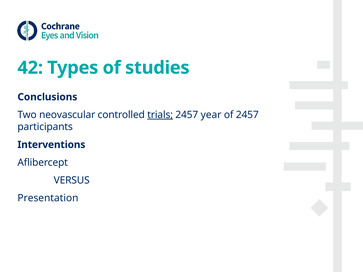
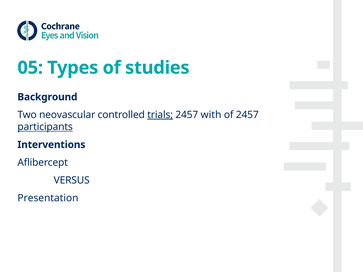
42: 42 -> 05
Conclusions: Conclusions -> Background
year: year -> with
participants underline: none -> present
